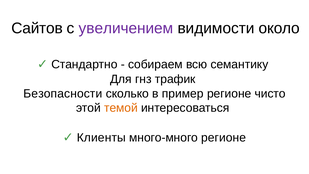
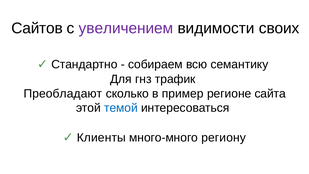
около: около -> своих
Безопасности: Безопасности -> Преобладают
чисто: чисто -> сайта
темой colour: orange -> blue
много-много регионе: регионе -> региону
